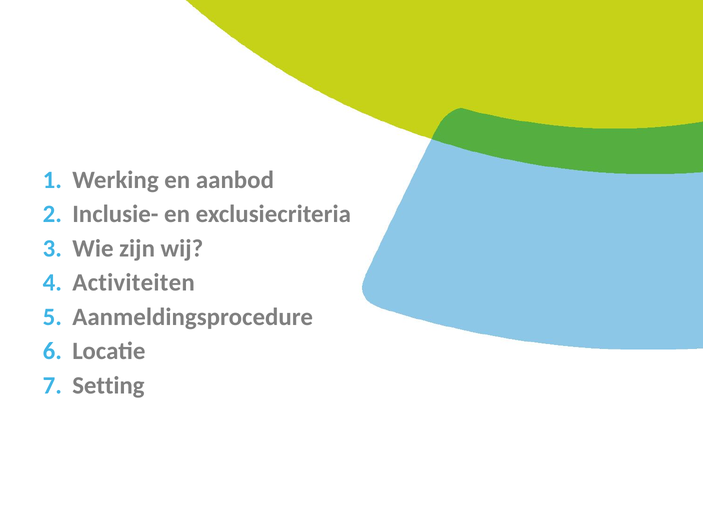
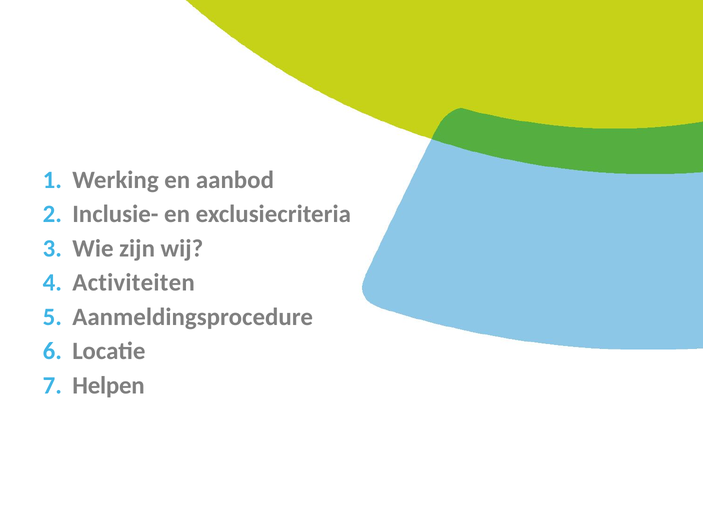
Setting: Setting -> Helpen
